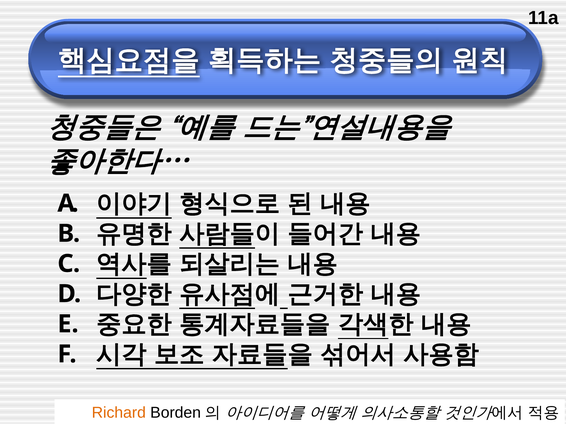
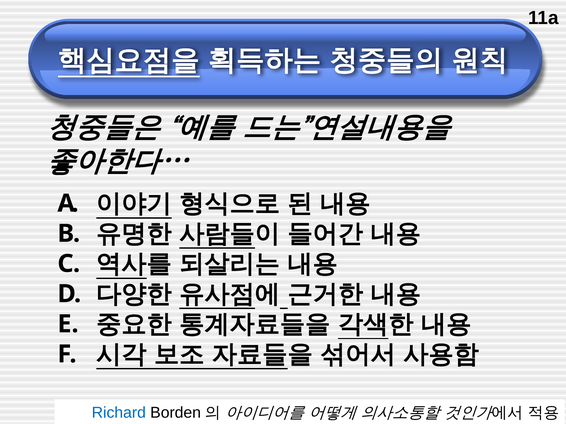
Richard colour: orange -> blue
